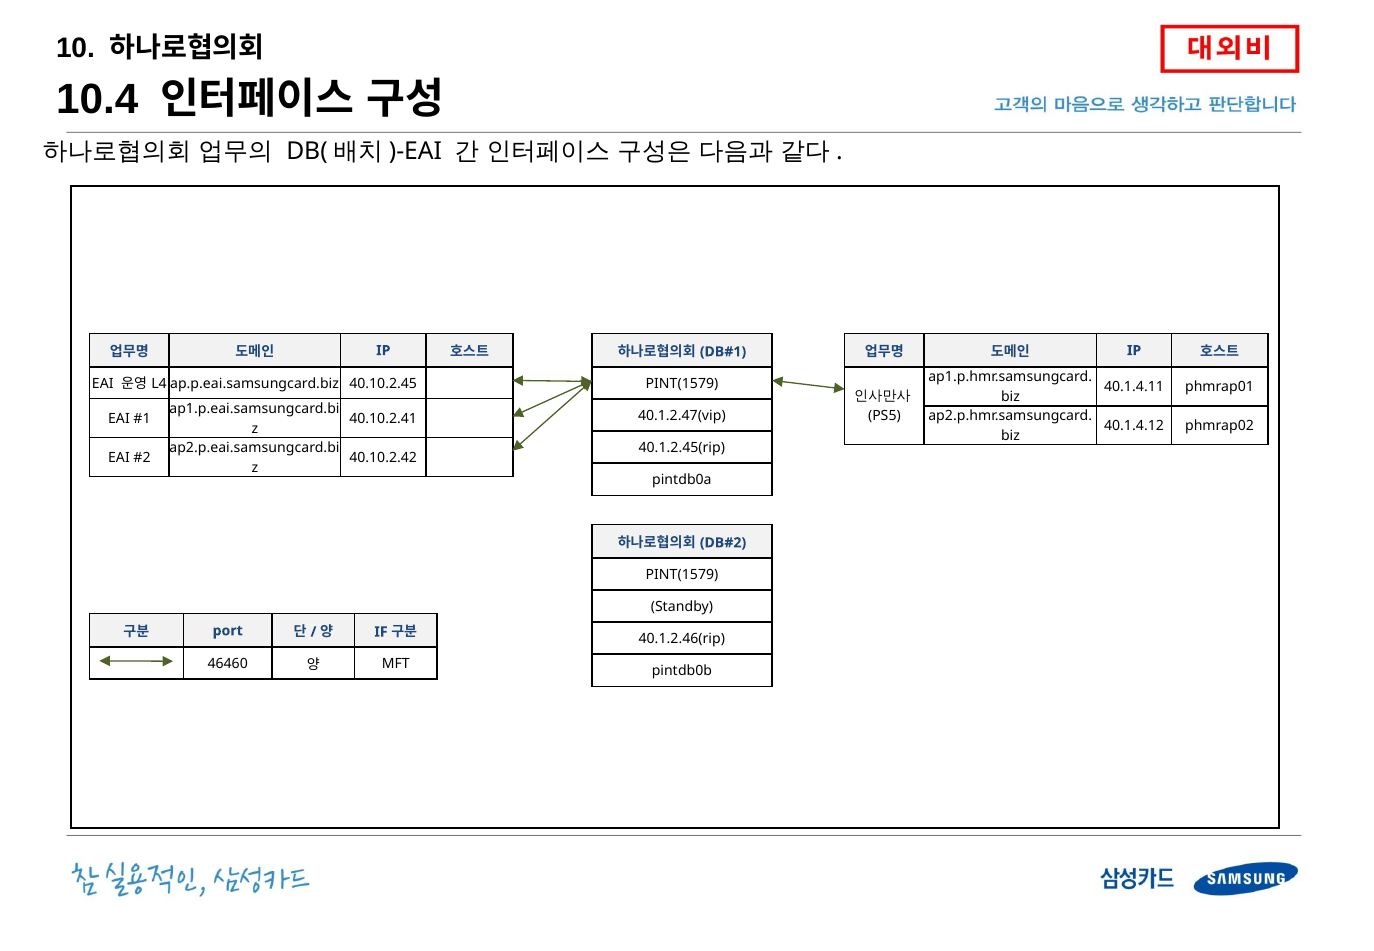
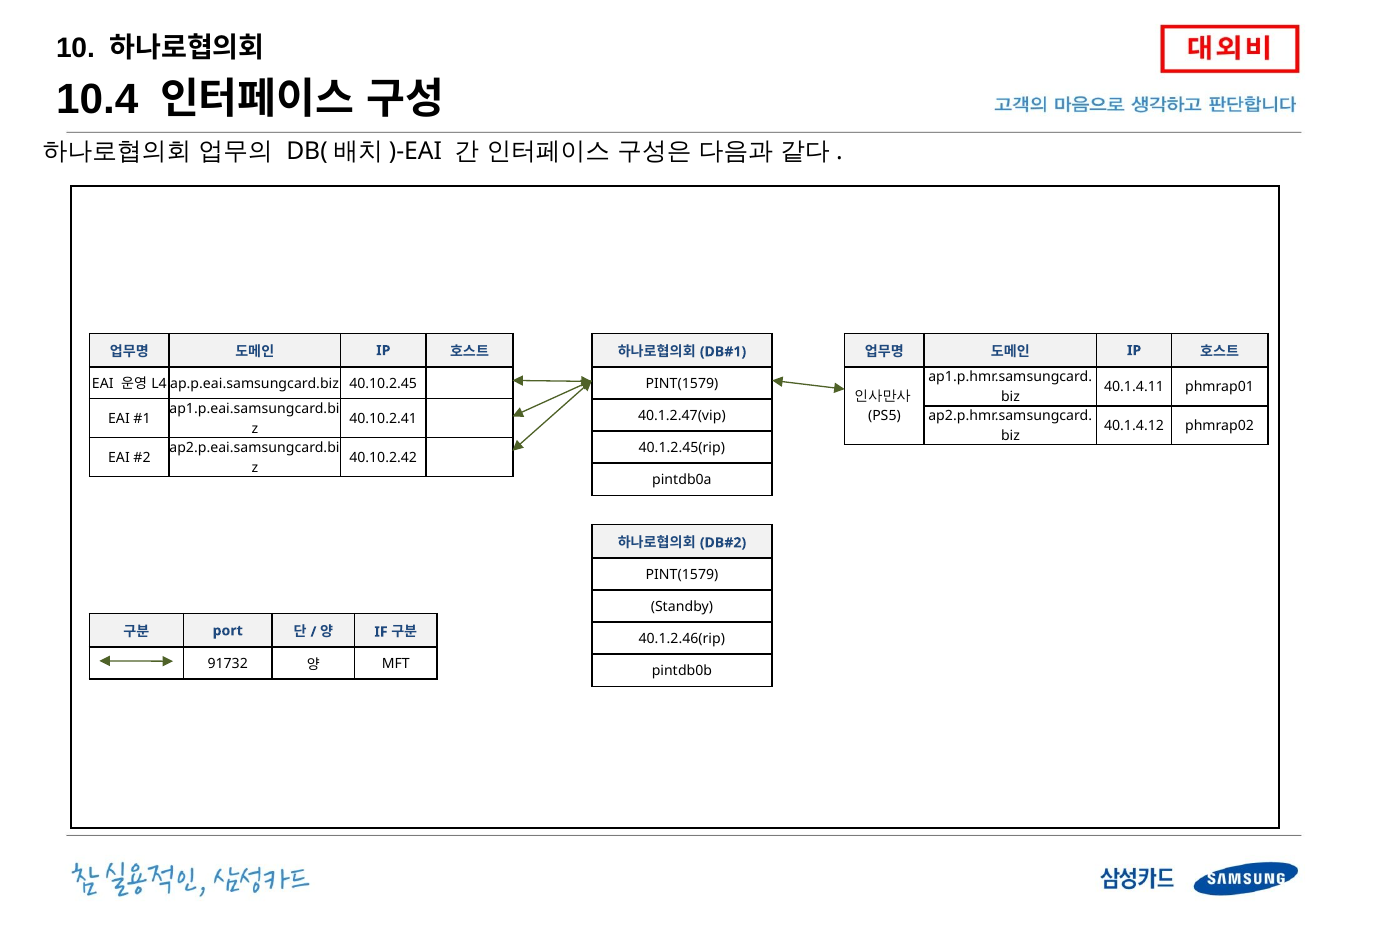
46460: 46460 -> 91732
